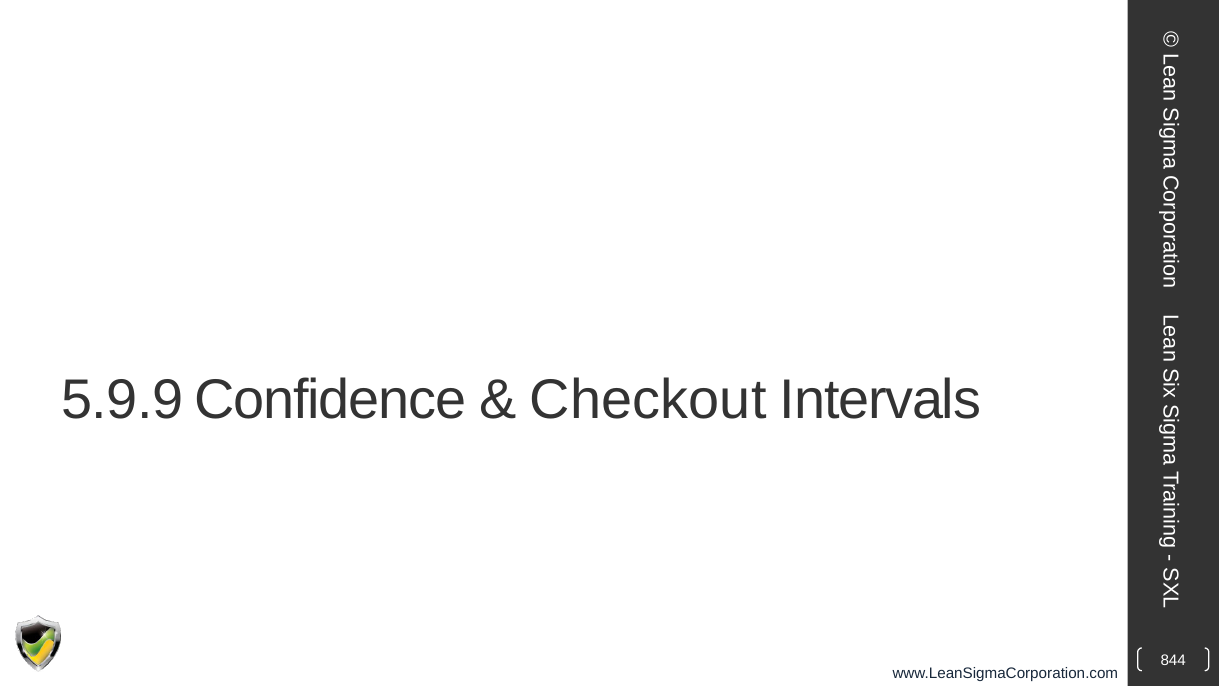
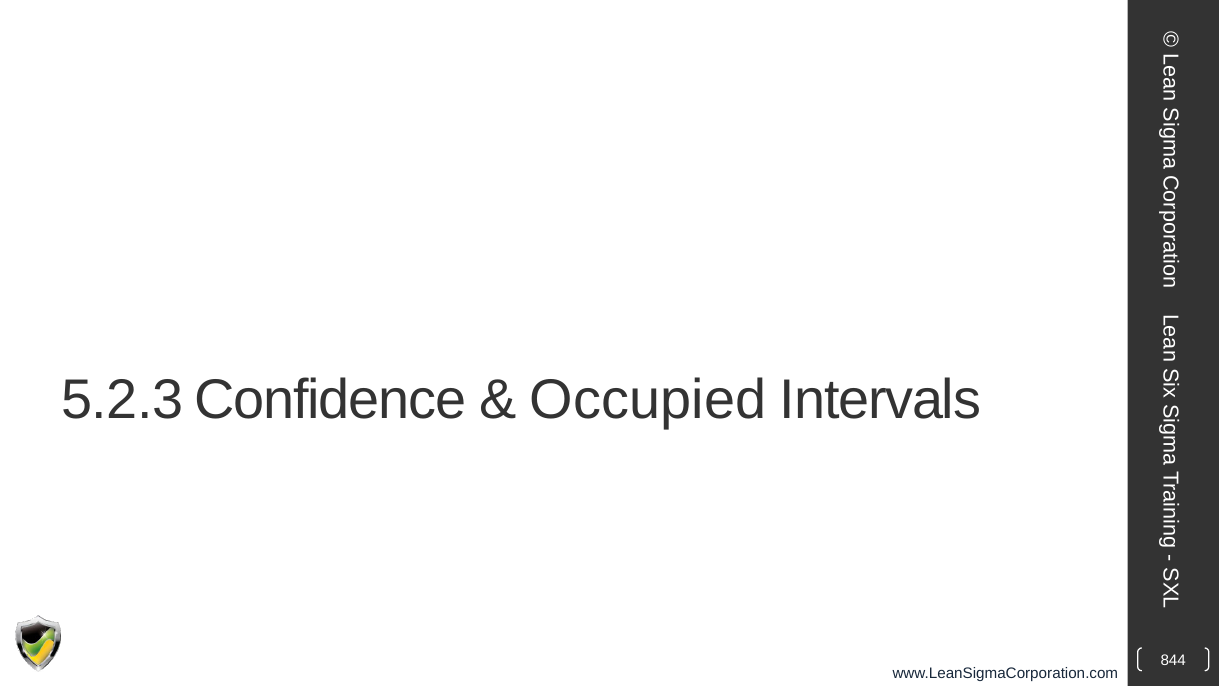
5.9.9: 5.9.9 -> 5.2.3
Checkout: Checkout -> Occupied
